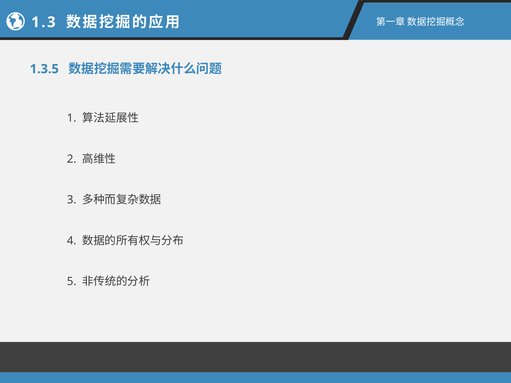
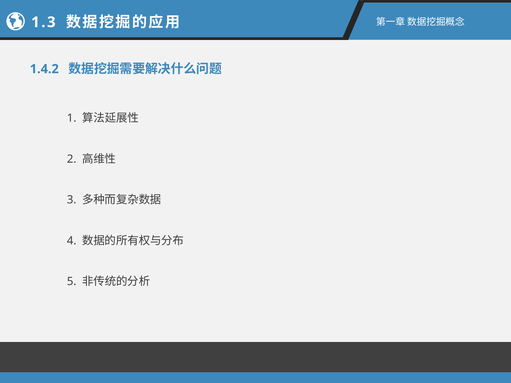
1.3.5: 1.3.5 -> 1.4.2
